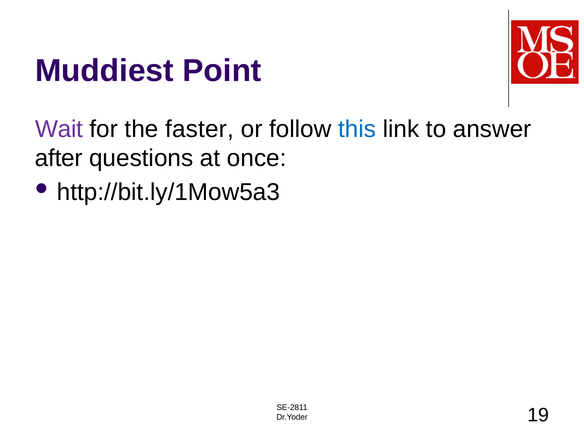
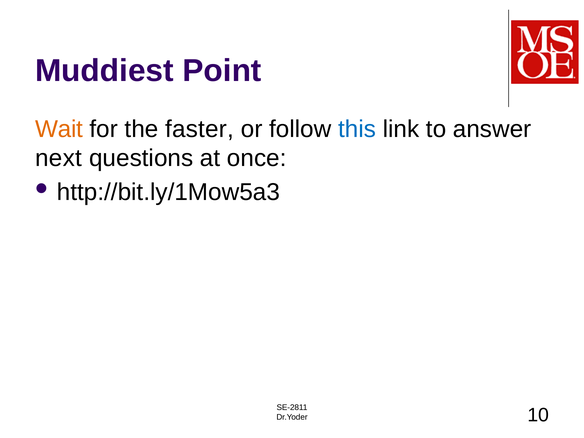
Wait colour: purple -> orange
after: after -> next
19: 19 -> 10
